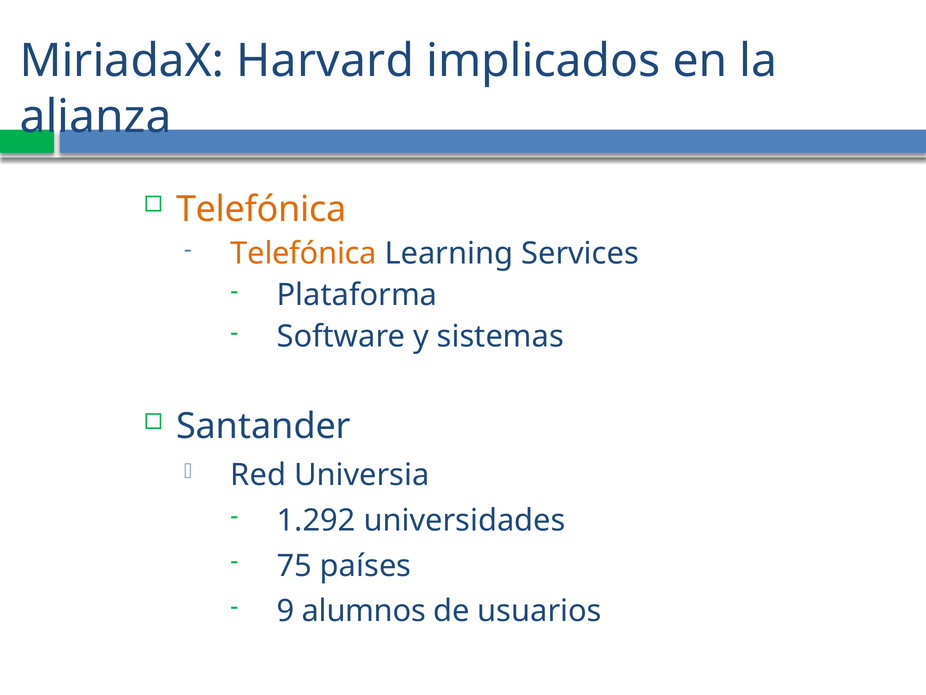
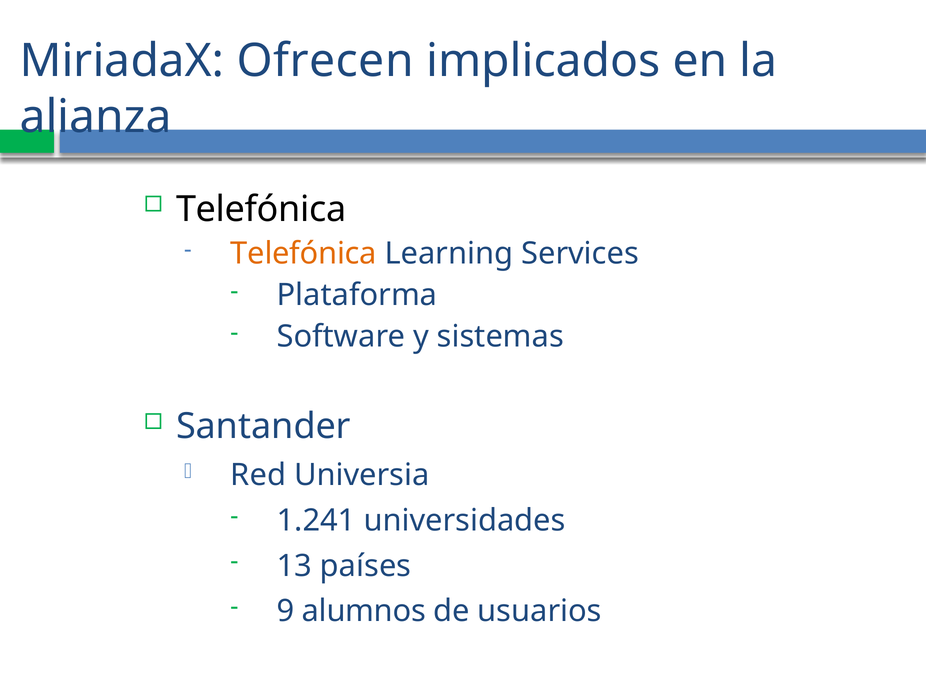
Harvard: Harvard -> Ofrecen
Telefónica at (261, 209) colour: orange -> black
1.292: 1.292 -> 1.241
75: 75 -> 13
